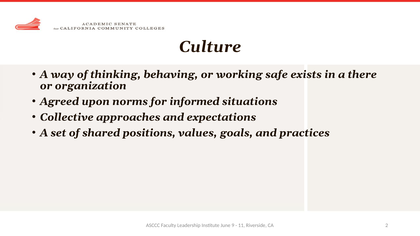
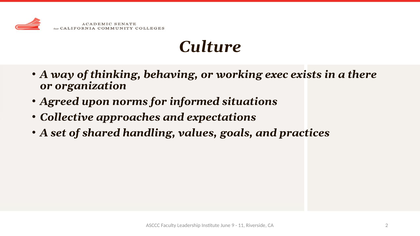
safe: safe -> exec
positions: positions -> handling
